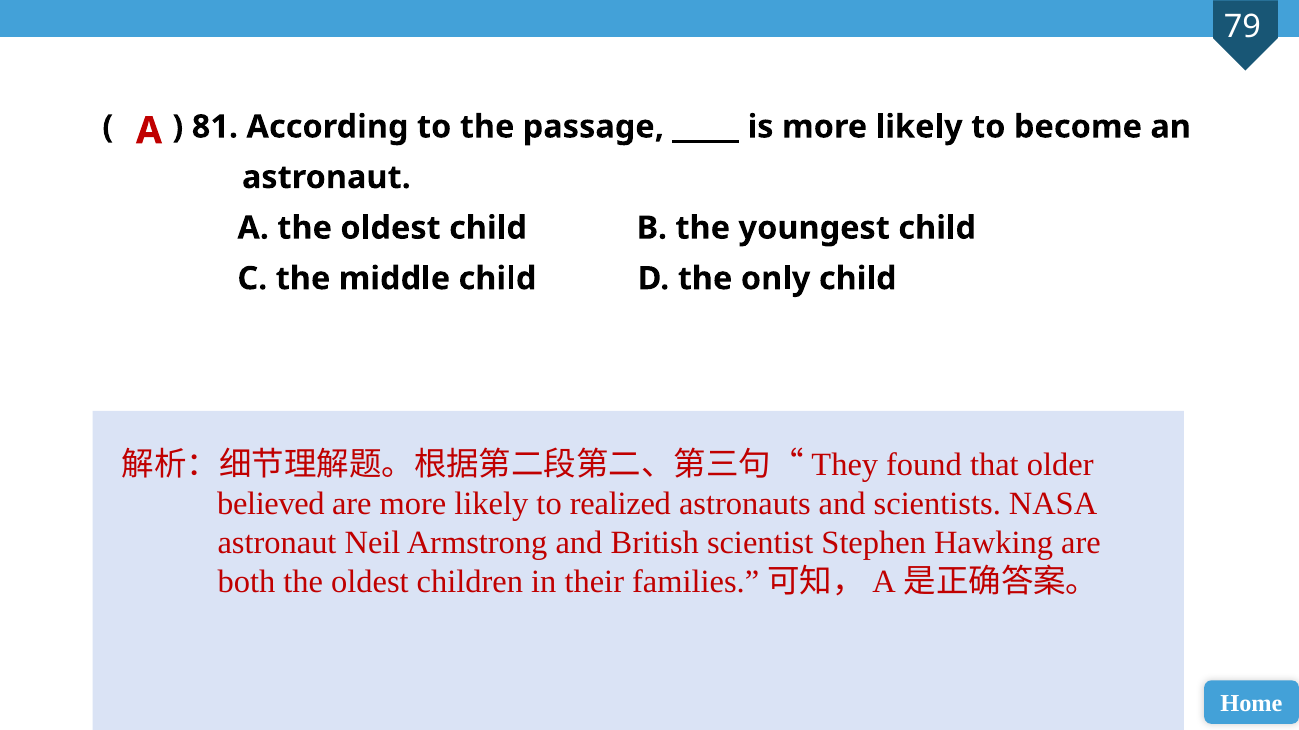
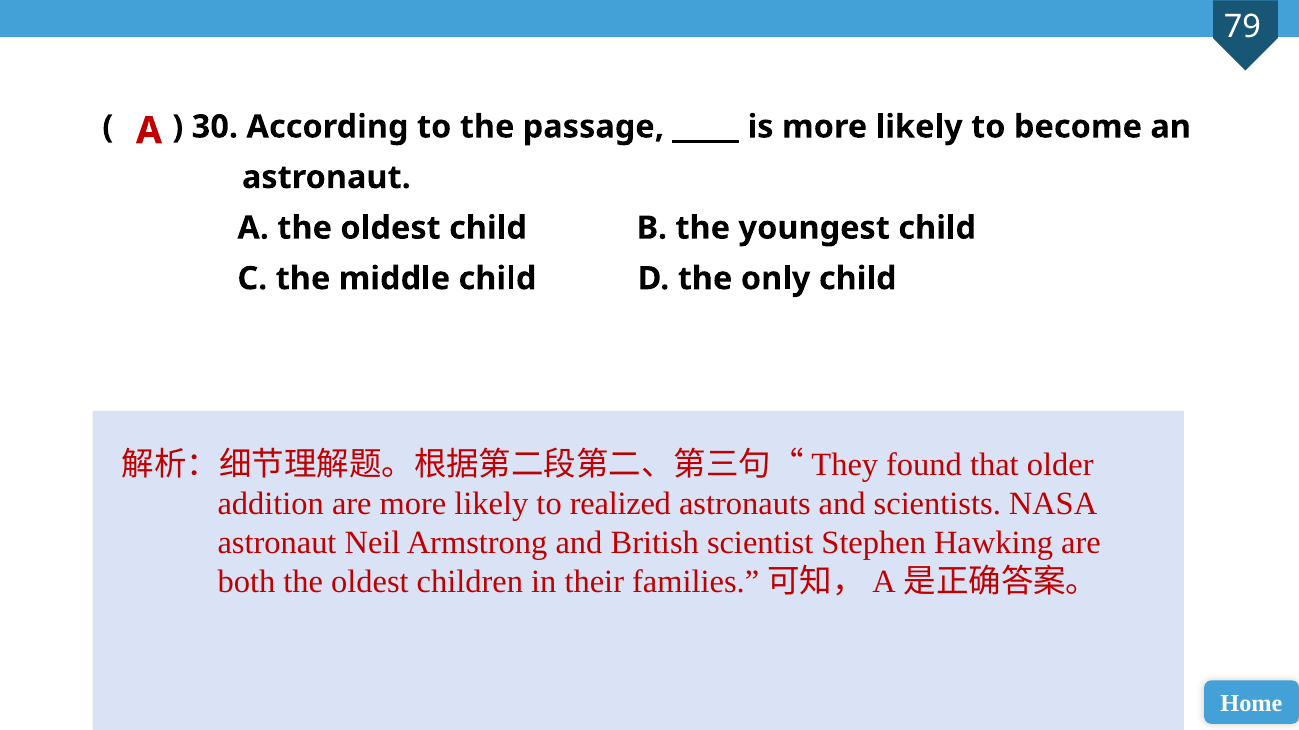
81: 81 -> 30
believed: believed -> addition
